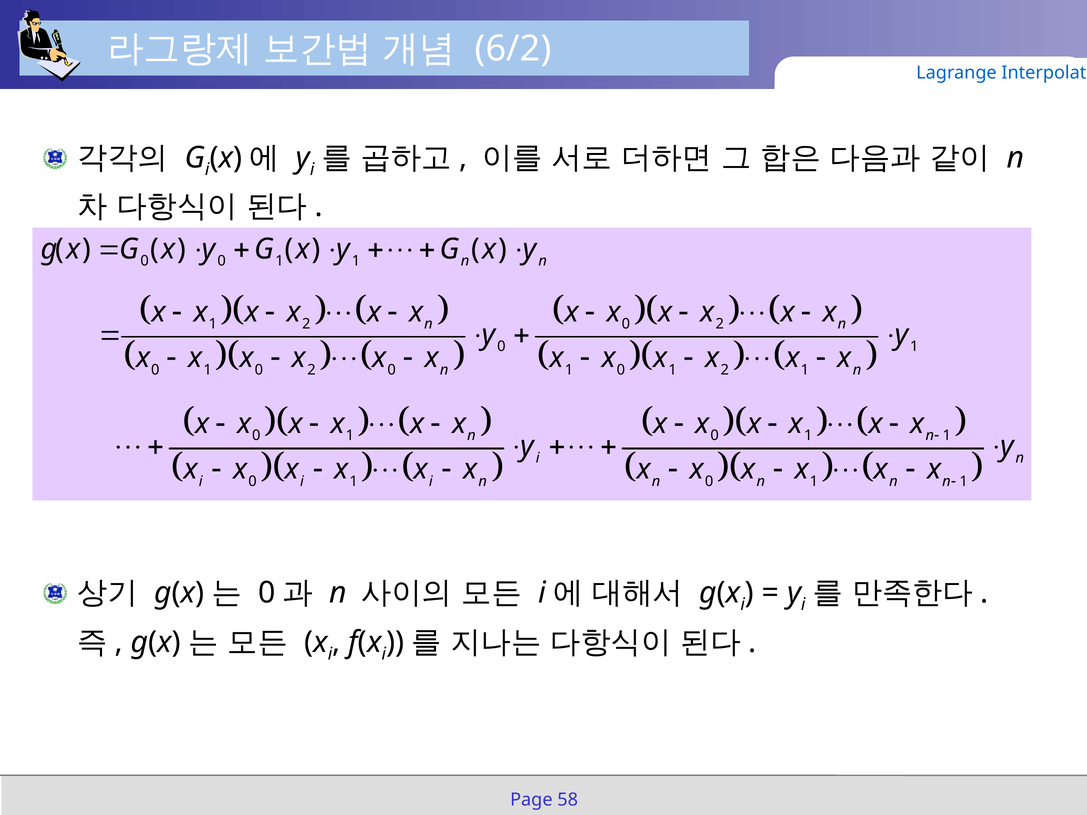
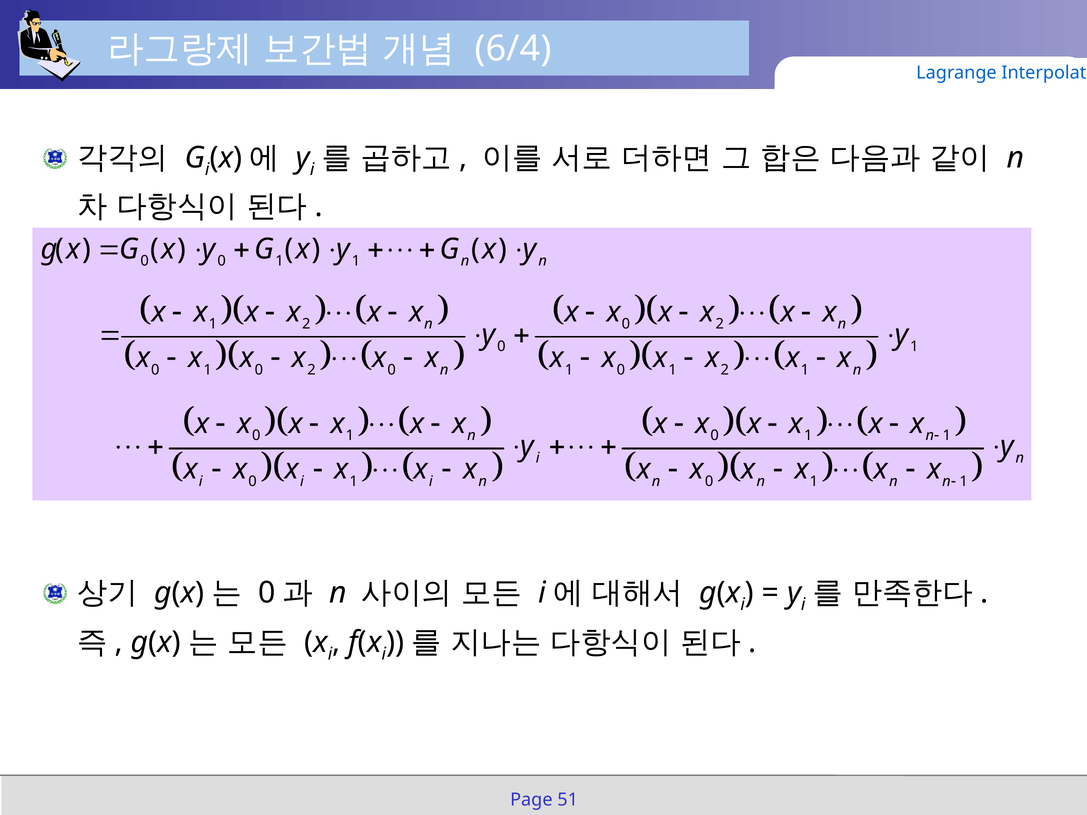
6/2: 6/2 -> 6/4
58: 58 -> 51
